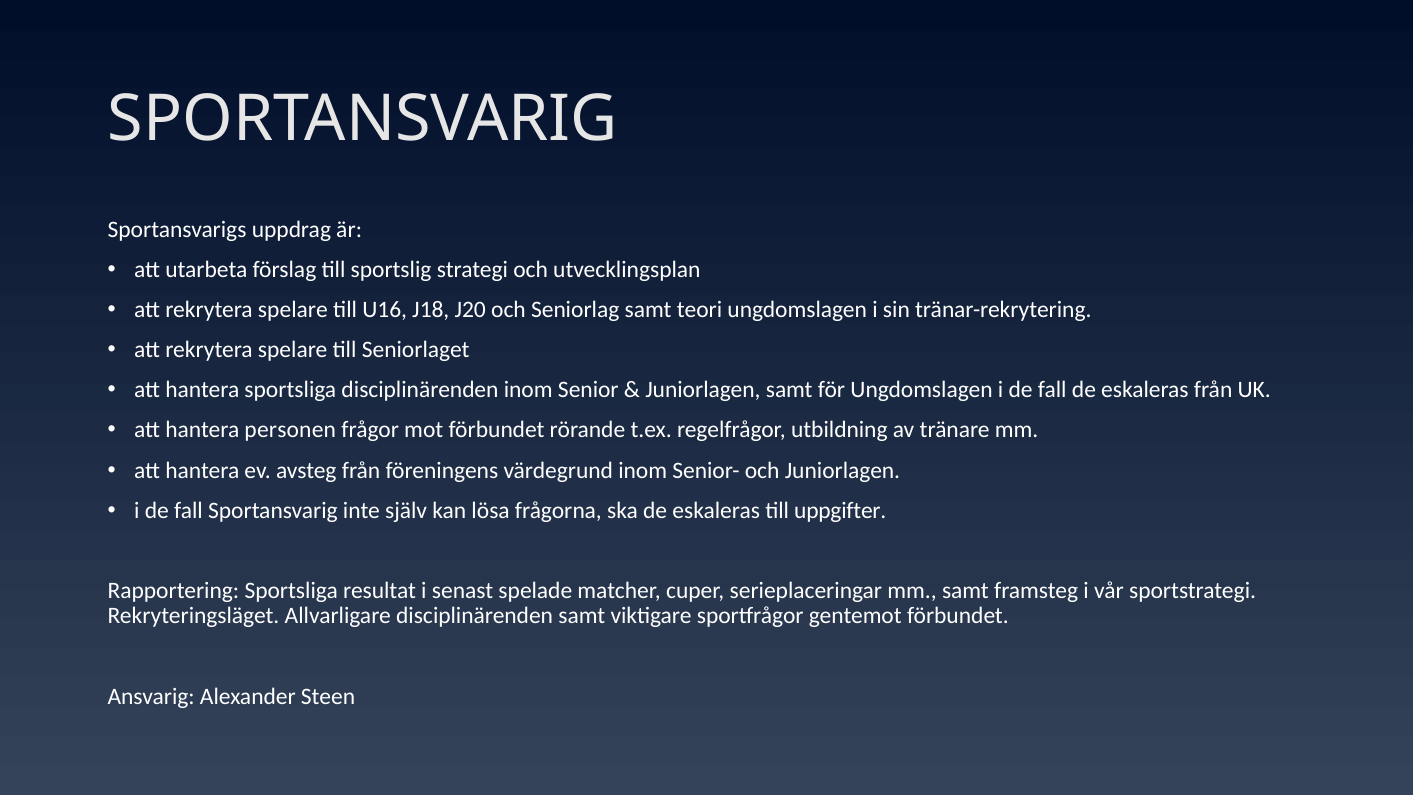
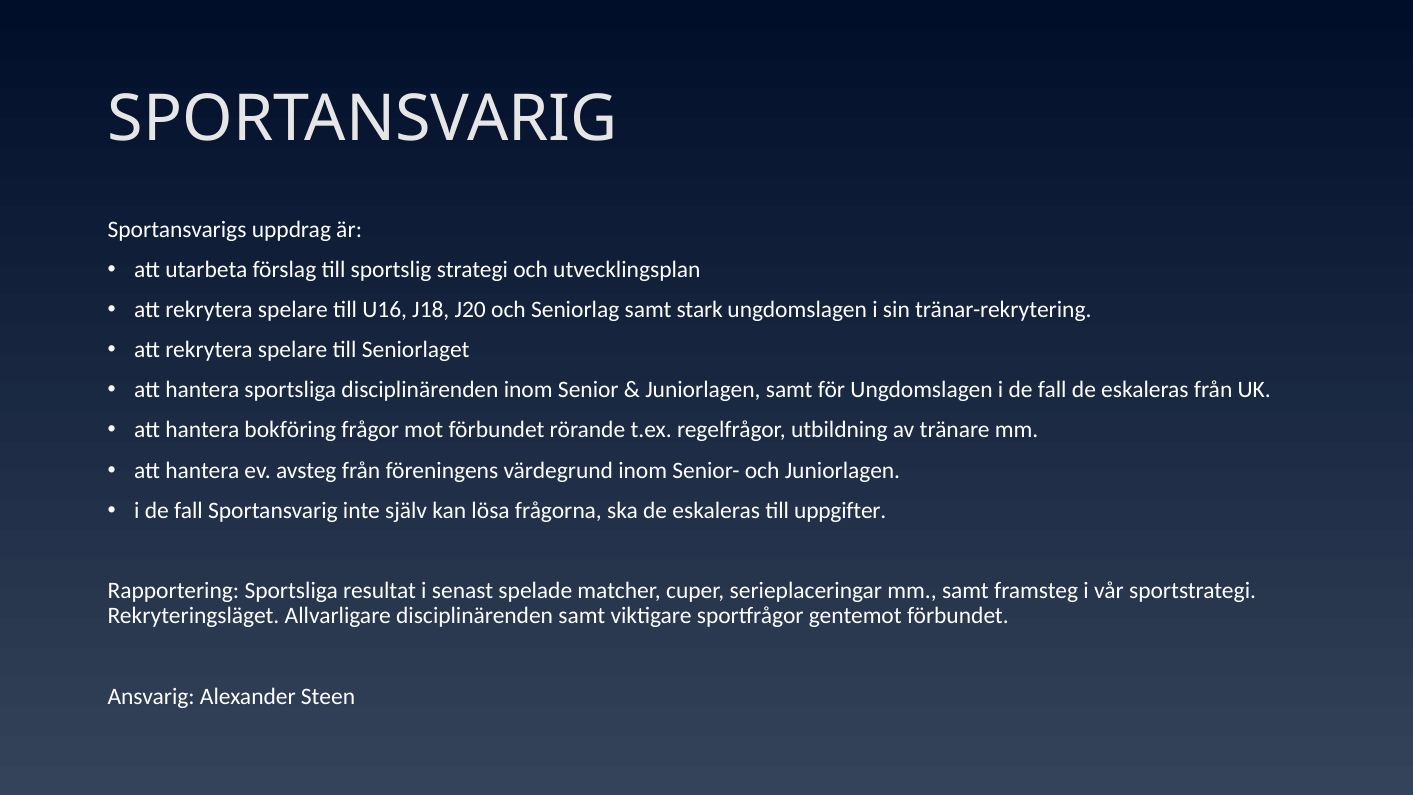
teori: teori -> stark
personen: personen -> bokföring
